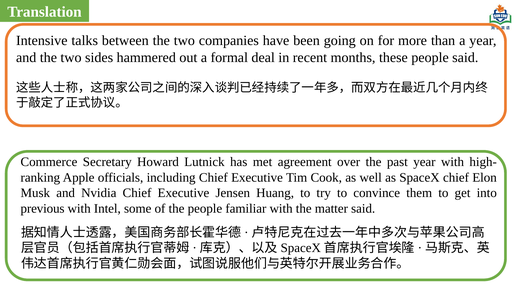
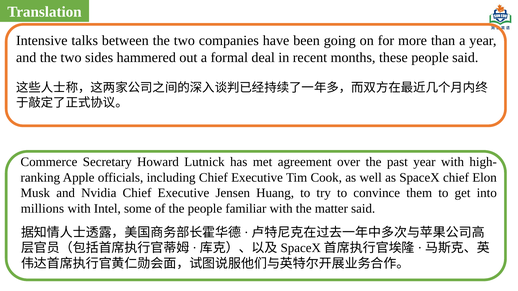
previous: previous -> millions
